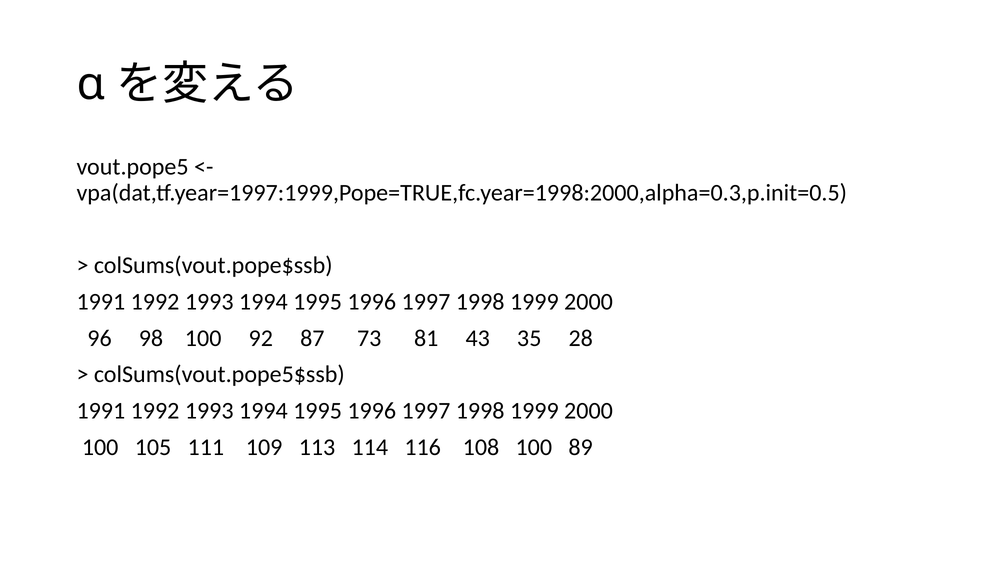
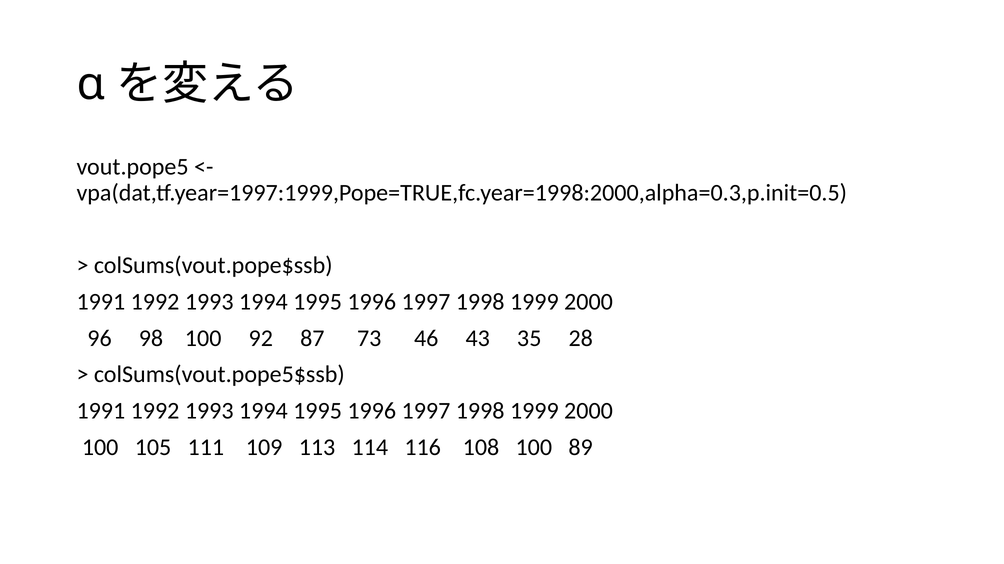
81: 81 -> 46
